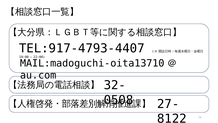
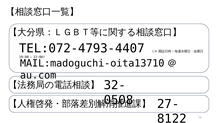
TEL:917-4793-4407: TEL:917-4793-4407 -> TEL:072-4793-4407
